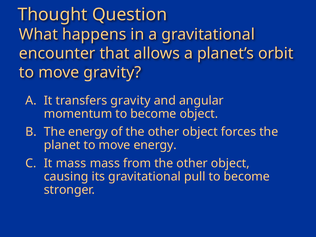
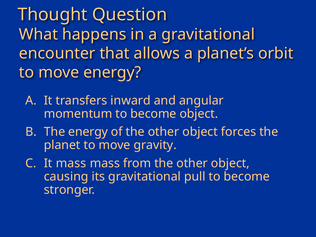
move gravity: gravity -> energy
transfers gravity: gravity -> inward
move energy: energy -> gravity
